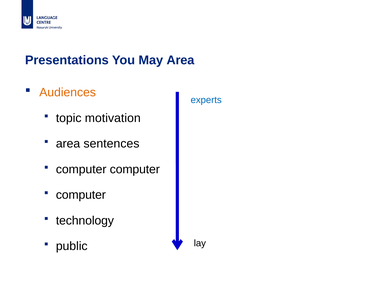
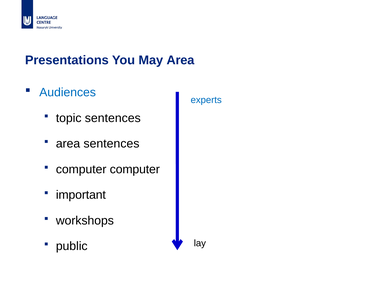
Audiences colour: orange -> blue
topic motivation: motivation -> sentences
computer at (81, 195): computer -> important
technology: technology -> workshops
